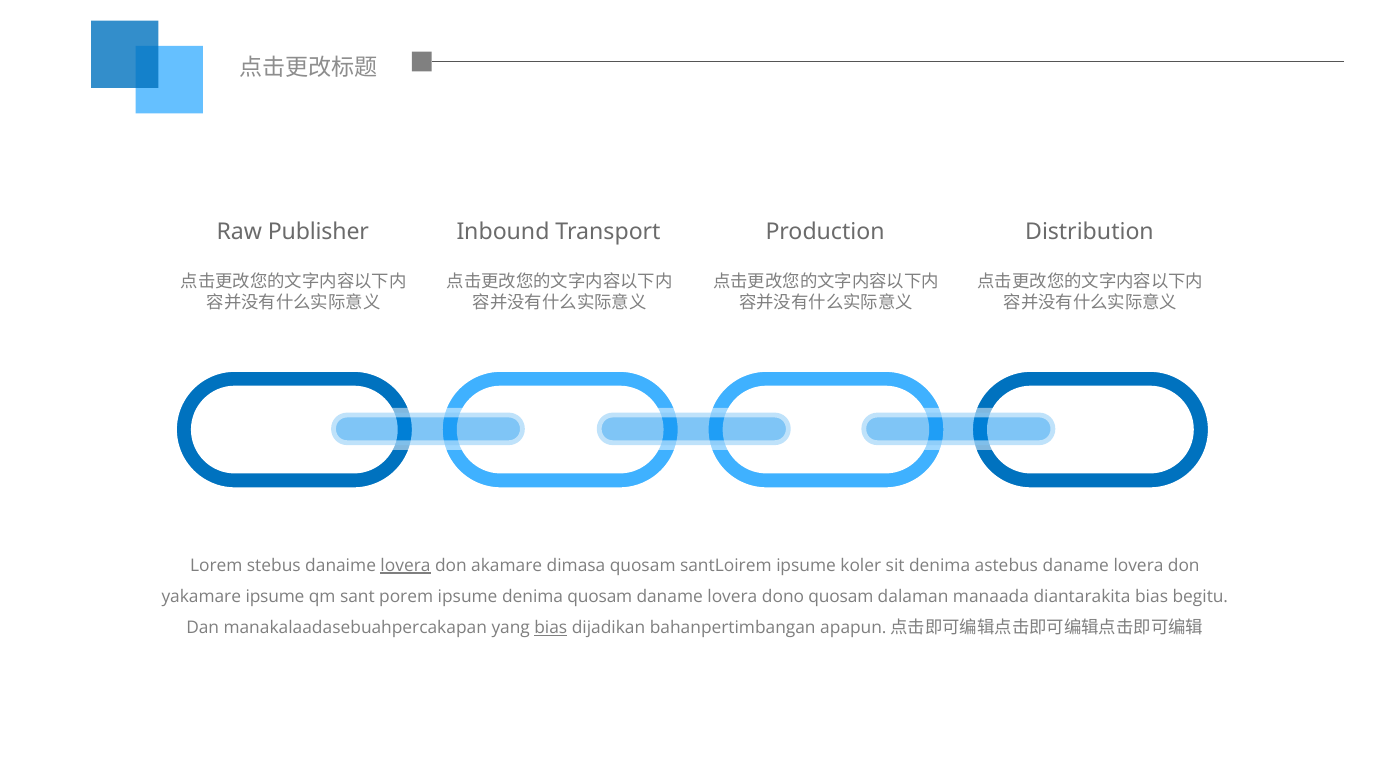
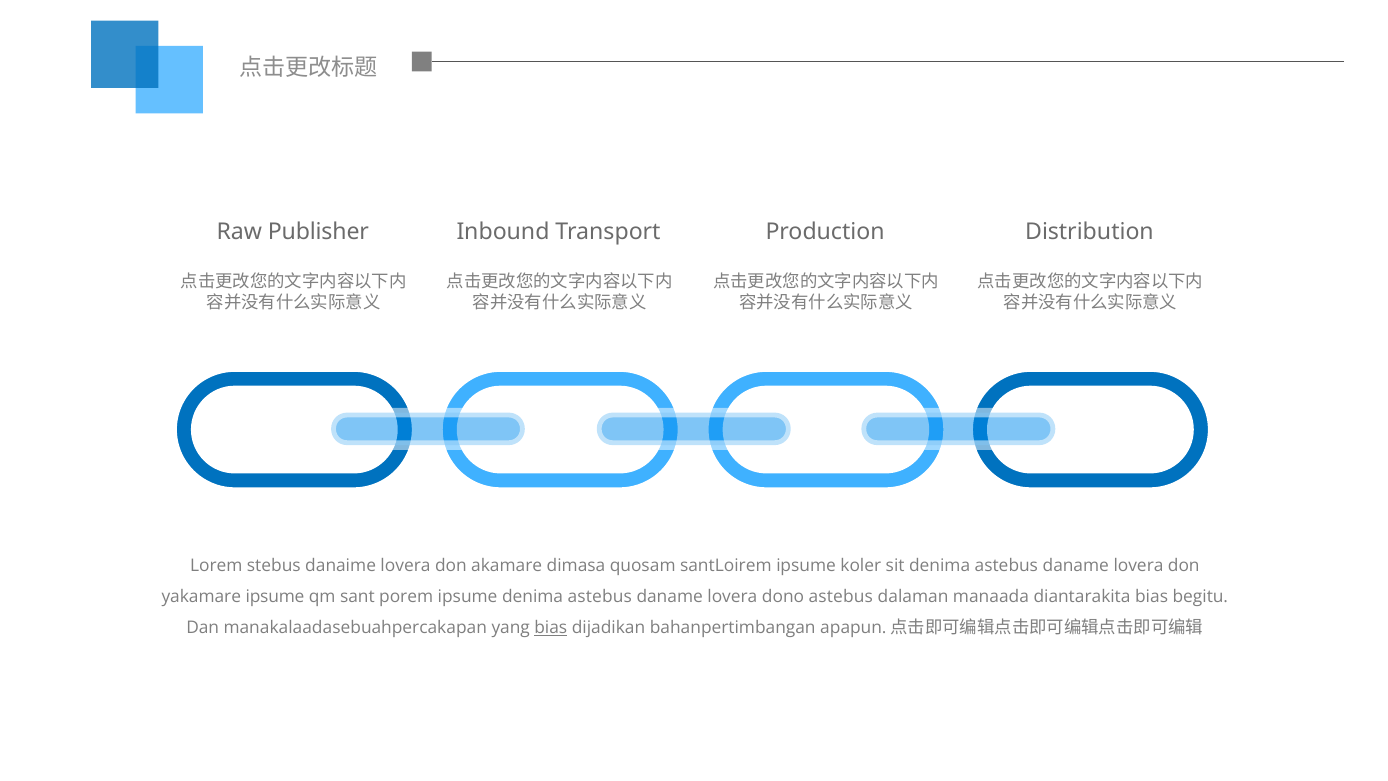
lovera at (405, 565) underline: present -> none
ipsume denima quosam: quosam -> astebus
dono quosam: quosam -> astebus
